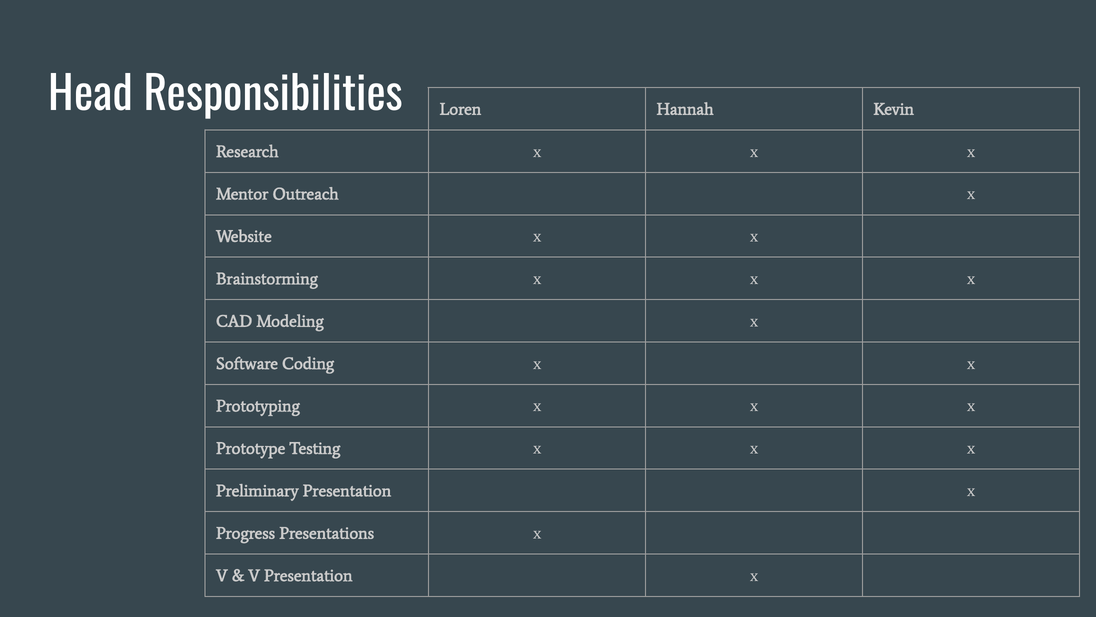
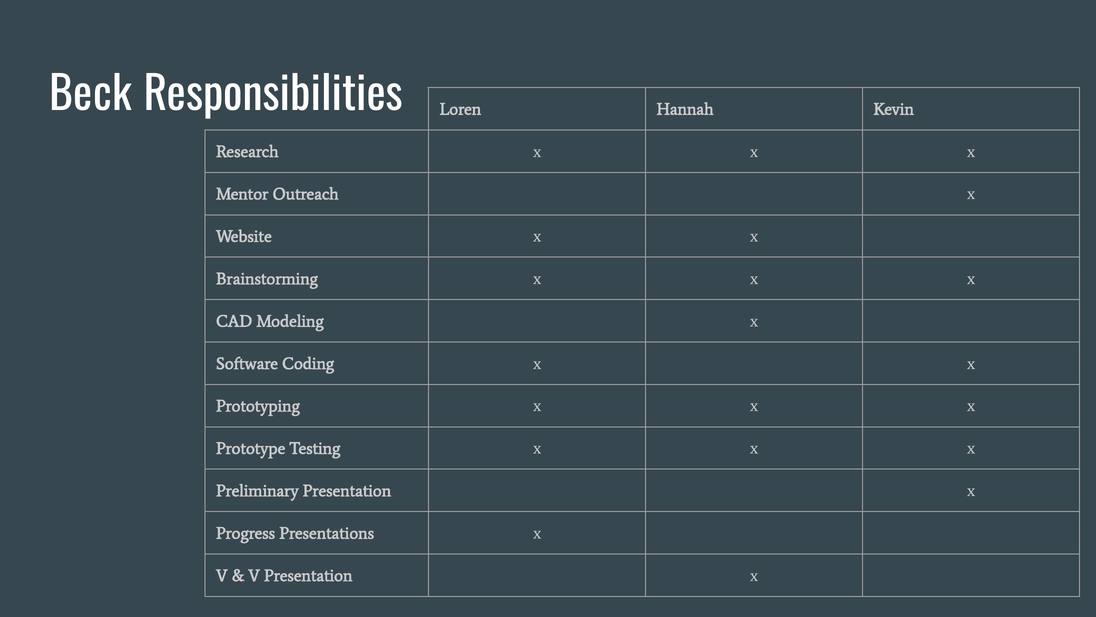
Head: Head -> Beck
